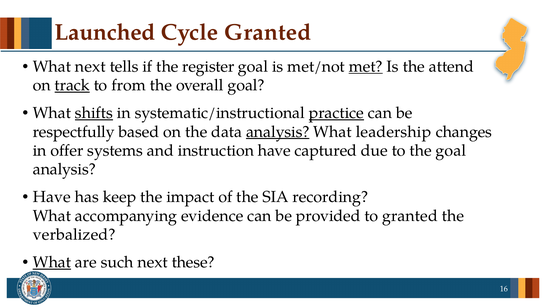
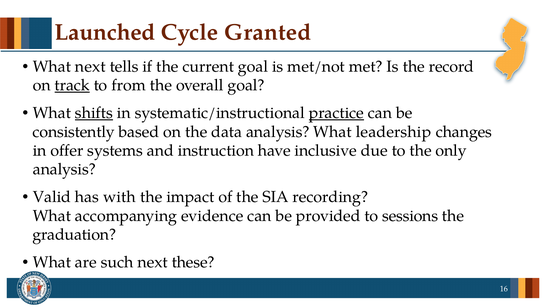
register: register -> current
met underline: present -> none
attend: attend -> record
respectfully: respectfully -> consistently
analysis at (278, 132) underline: present -> none
captured: captured -> inclusive
the goal: goal -> only
Have at (52, 197): Have -> Valid
keep: keep -> with
to granted: granted -> sessions
verbalized: verbalized -> graduation
What at (52, 262) underline: present -> none
